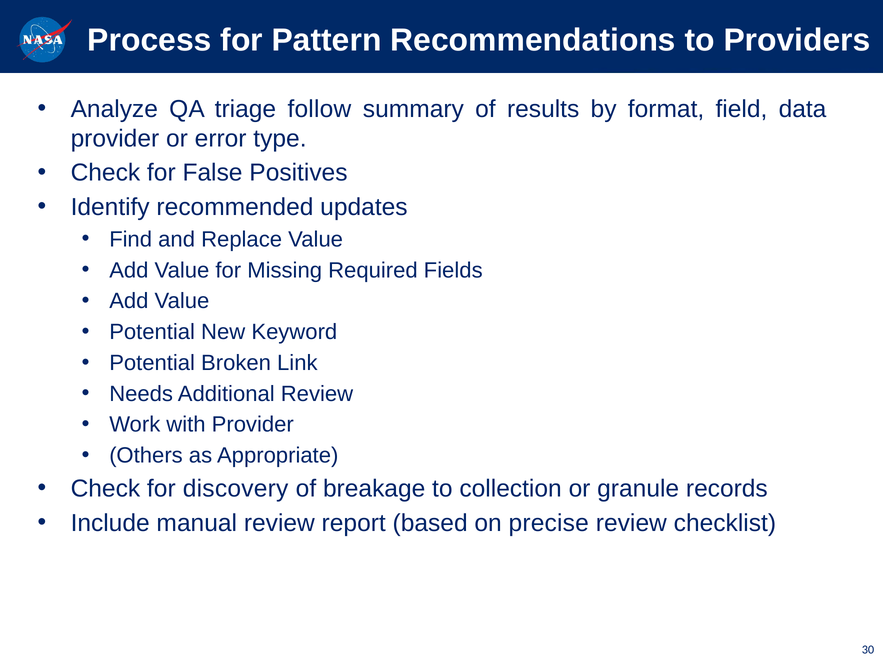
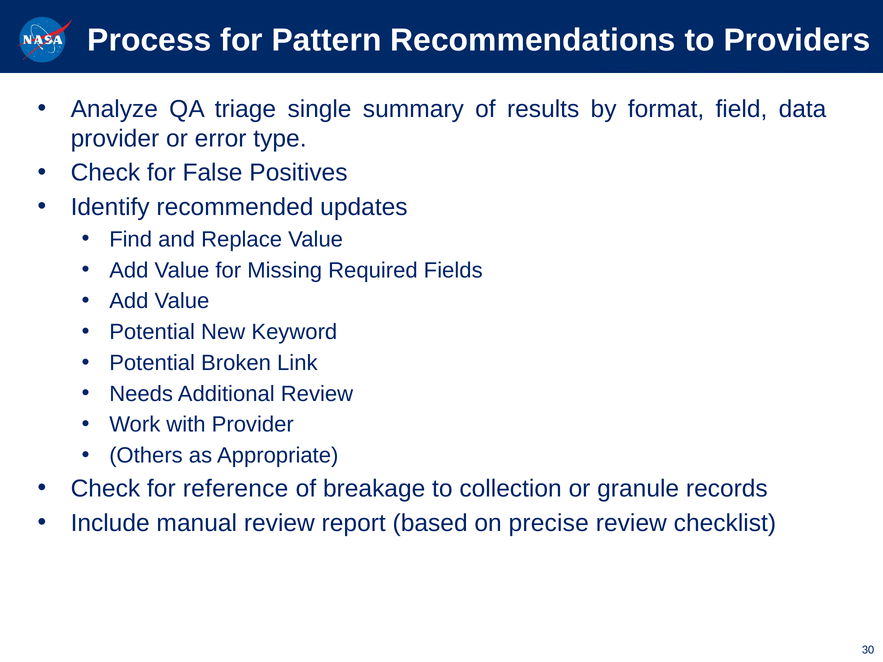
follow: follow -> single
discovery: discovery -> reference
